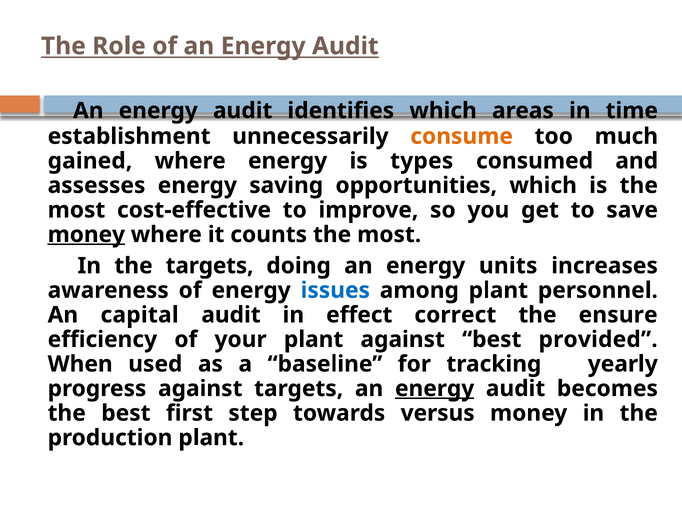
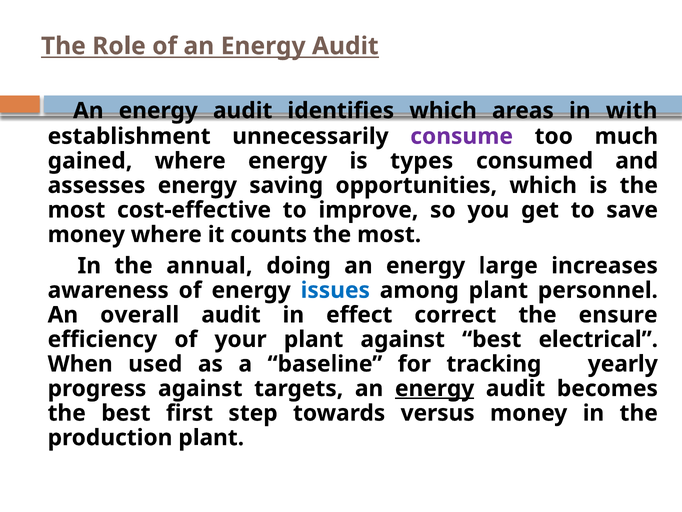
time: time -> with
consume colour: orange -> purple
money at (86, 234) underline: present -> none
the targets: targets -> annual
units: units -> large
capital: capital -> overall
provided: provided -> electrical
